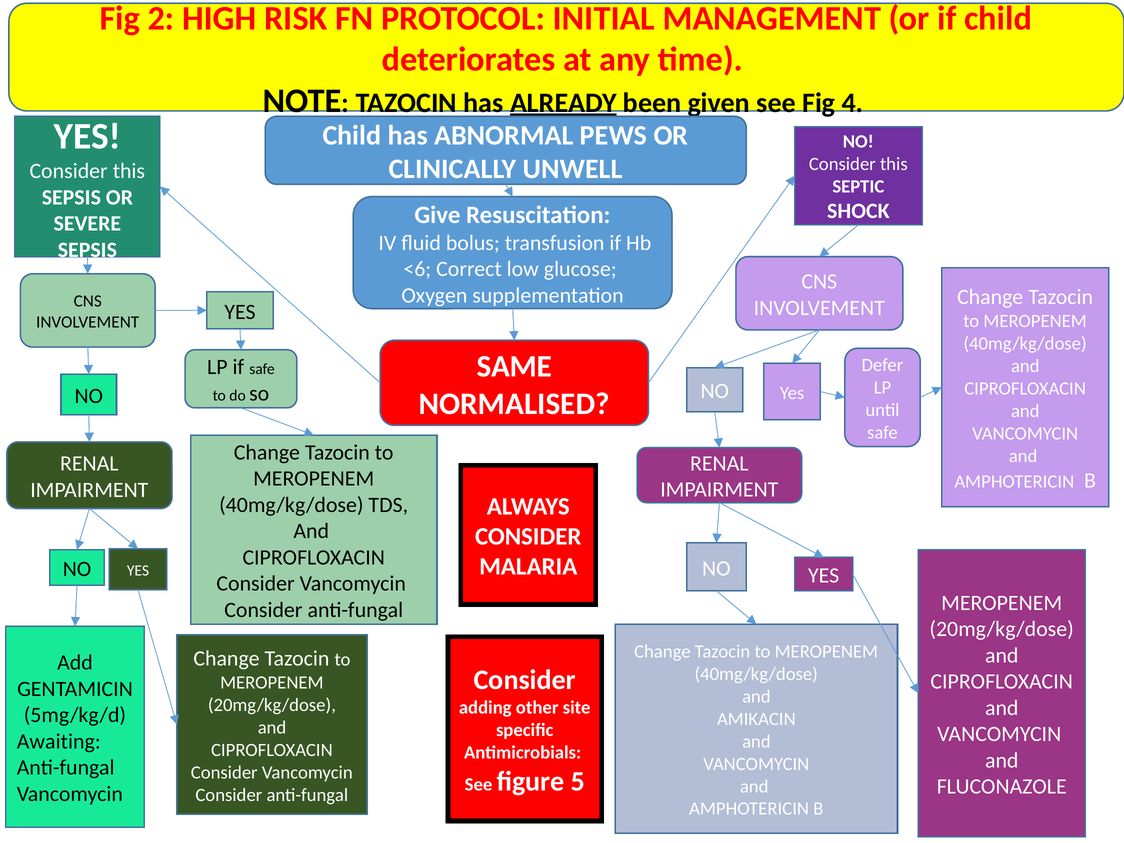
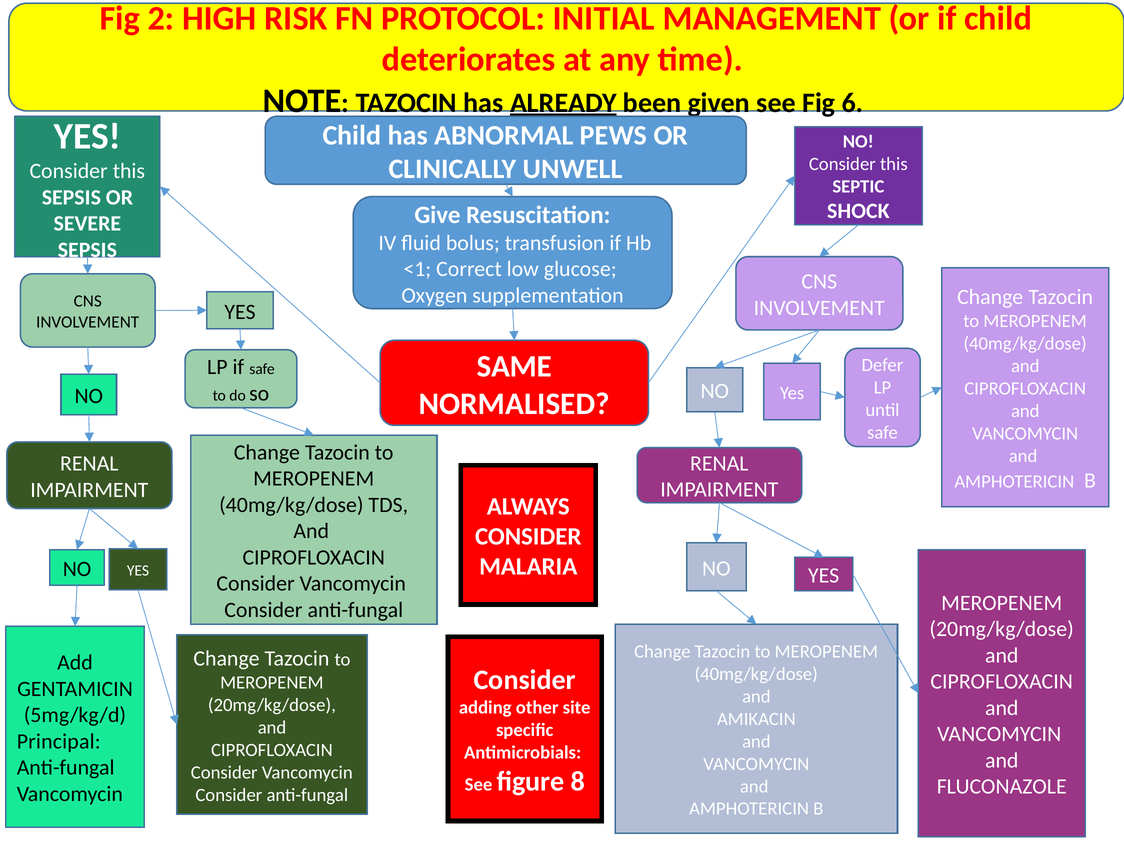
4: 4 -> 6
<6: <6 -> <1
Awaiting: Awaiting -> Principal
5: 5 -> 8
